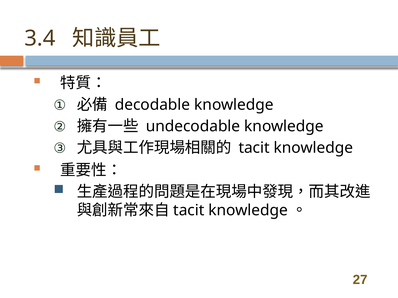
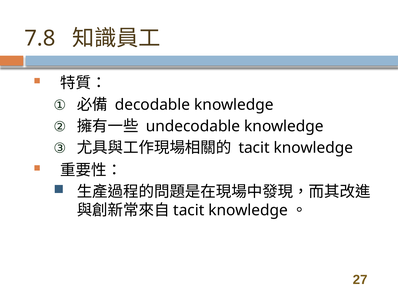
3.4: 3.4 -> 7.8
